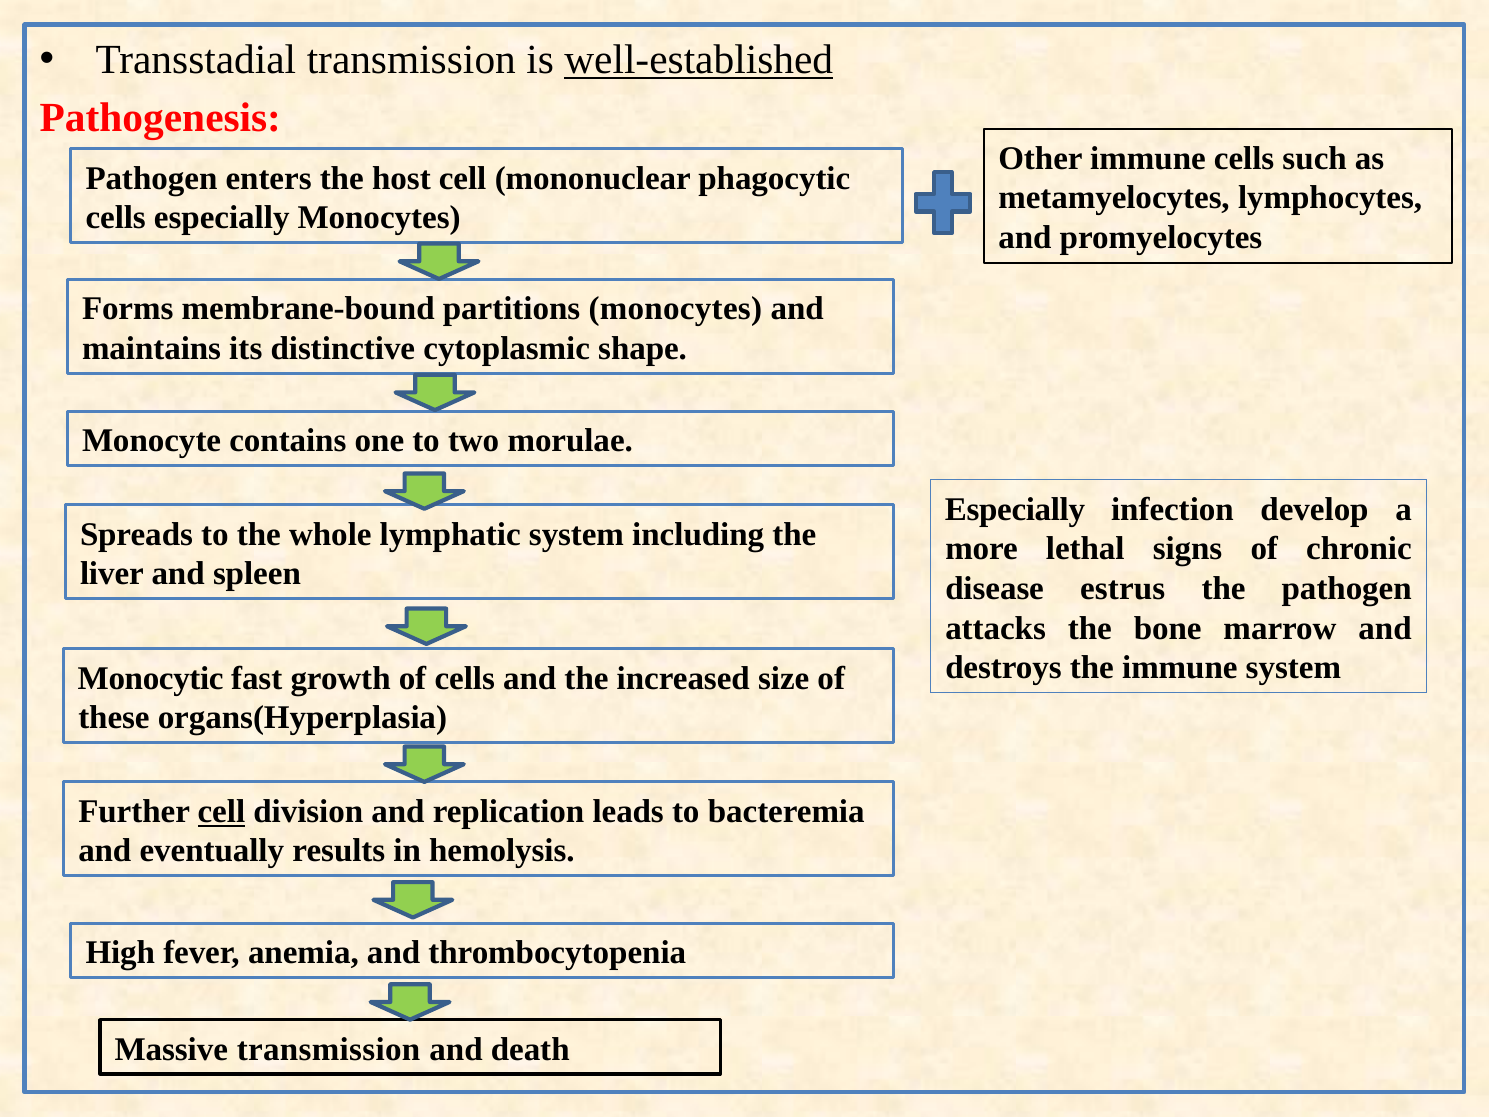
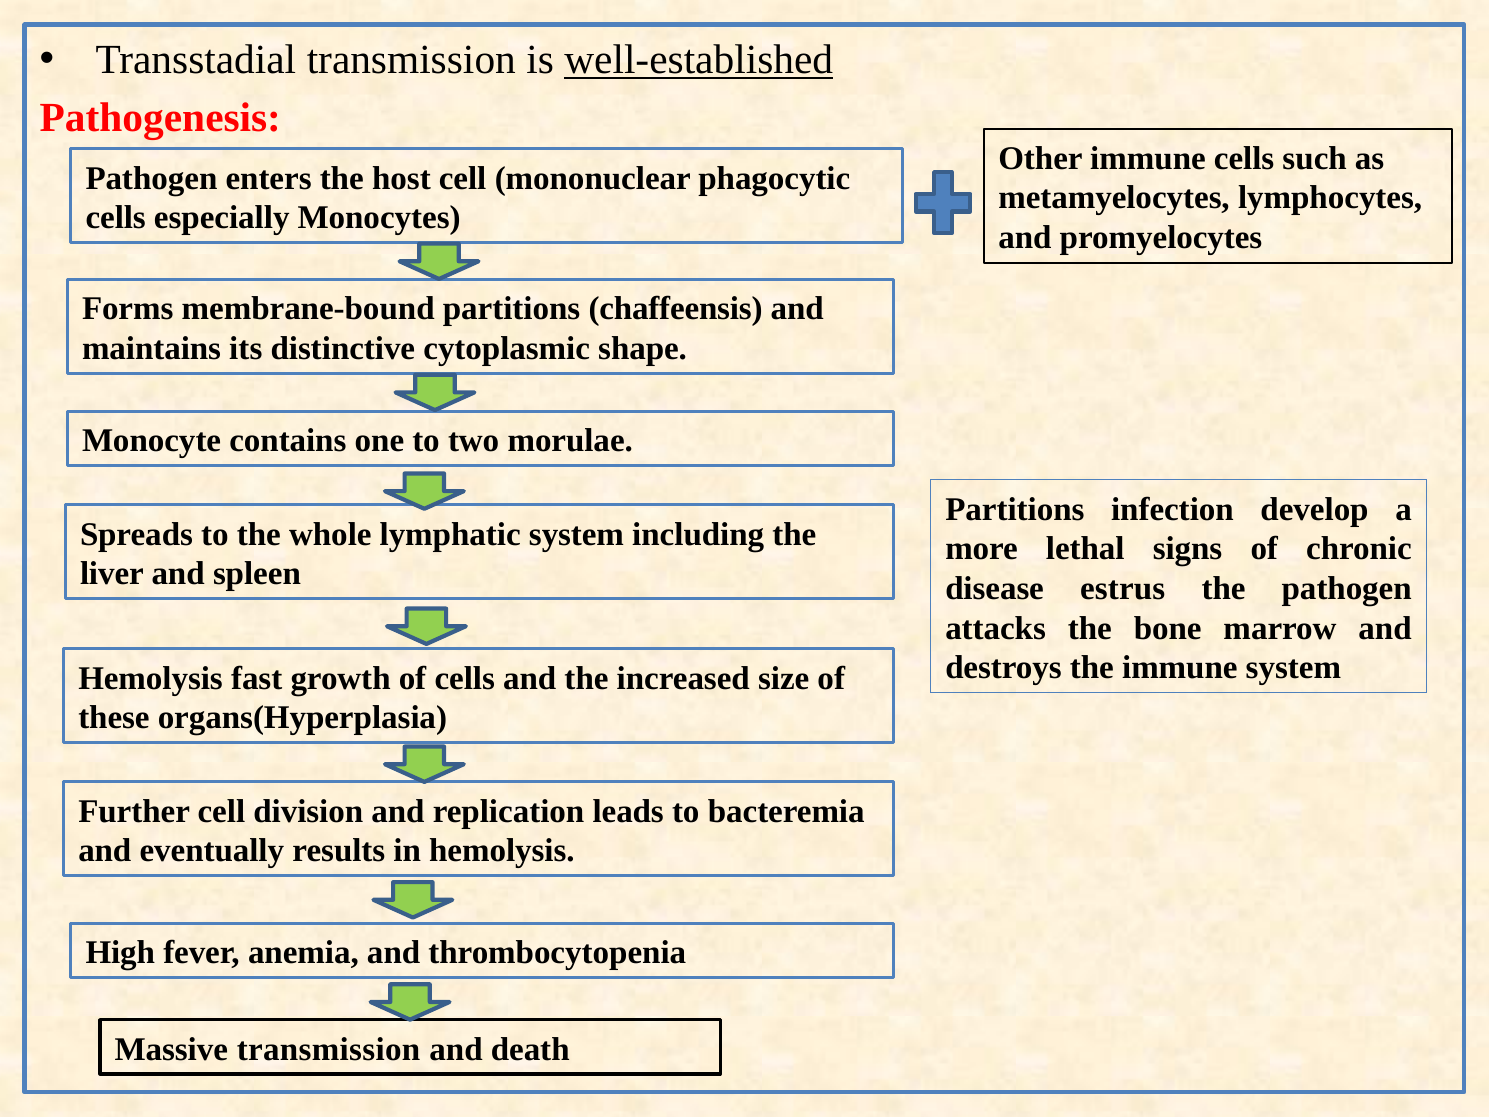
partitions monocytes: monocytes -> chaffeensis
Especially at (1015, 509): Especially -> Partitions
Monocytic at (151, 678): Monocytic -> Hemolysis
cell at (221, 811) underline: present -> none
